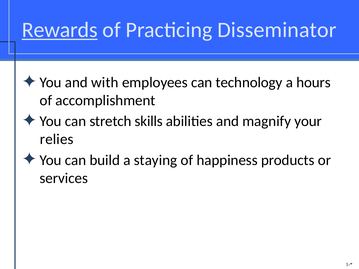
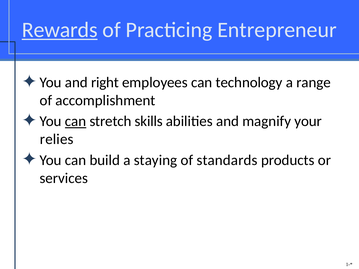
Disseminator: Disseminator -> Entrepreneur
with: with -> right
hours: hours -> range
can at (76, 121) underline: none -> present
happiness: happiness -> standards
